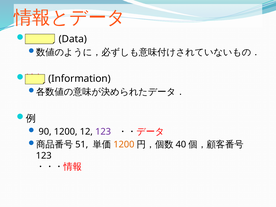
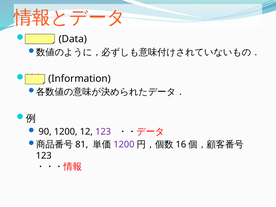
51: 51 -> 81
1200 at (124, 145) colour: orange -> purple
40: 40 -> 16
